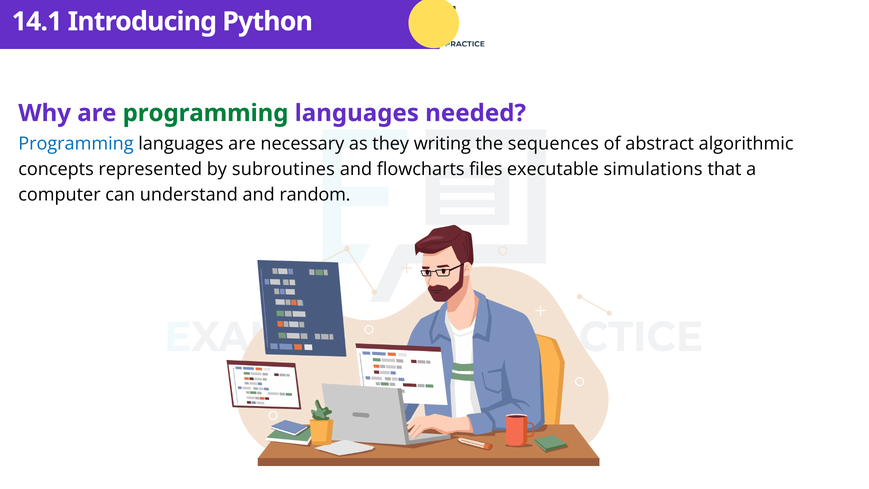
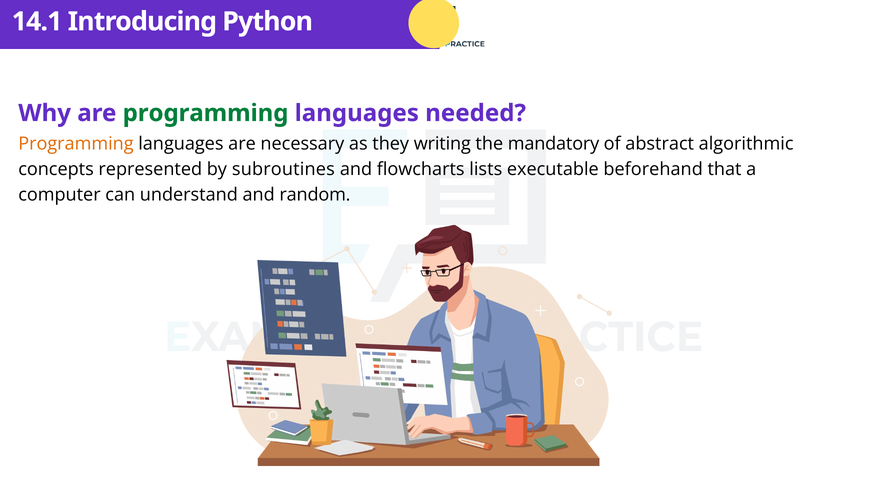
Programming at (76, 144) colour: blue -> orange
sequences: sequences -> mandatory
files: files -> lists
simulations: simulations -> beforehand
